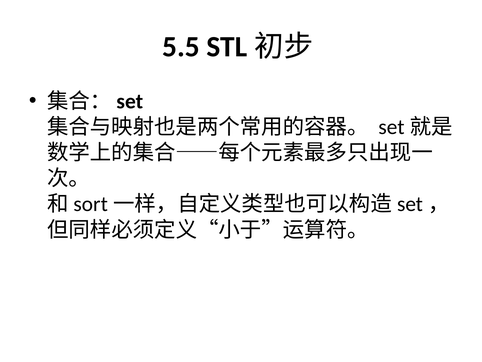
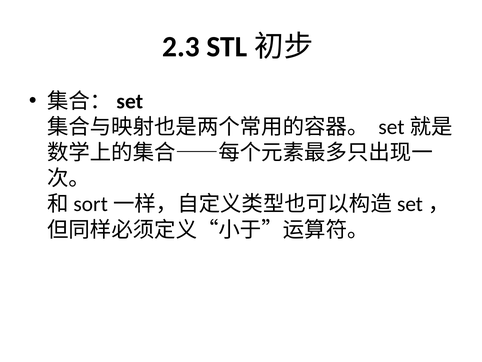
5.5: 5.5 -> 2.3
